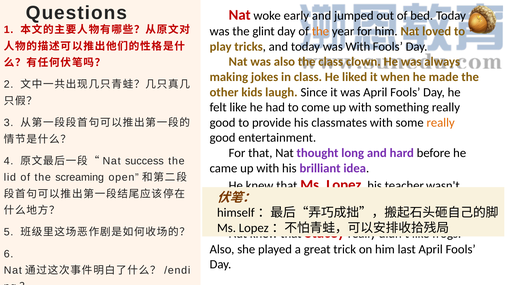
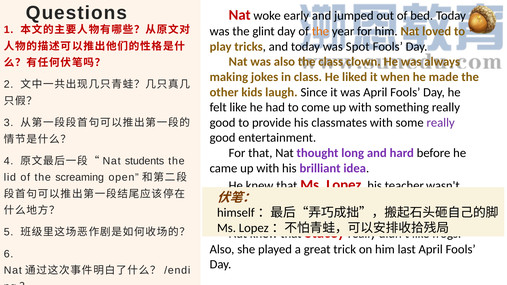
was With: With -> Spot
really at (441, 123) colour: orange -> purple
success: success -> students
